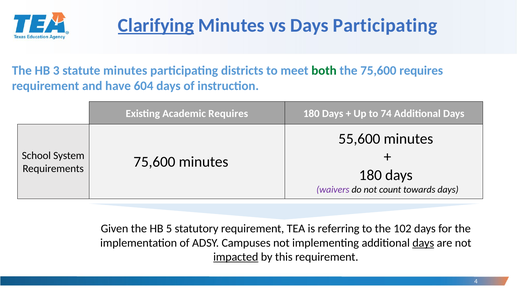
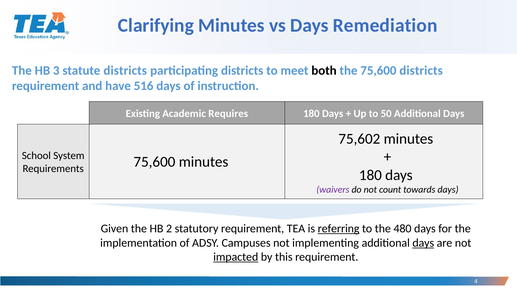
Clarifying underline: present -> none
Days Participating: Participating -> Remediation
statute minutes: minutes -> districts
both colour: green -> black
75,600 requires: requires -> districts
604: 604 -> 516
74: 74 -> 50
55,600: 55,600 -> 75,602
5: 5 -> 2
referring underline: none -> present
102: 102 -> 480
